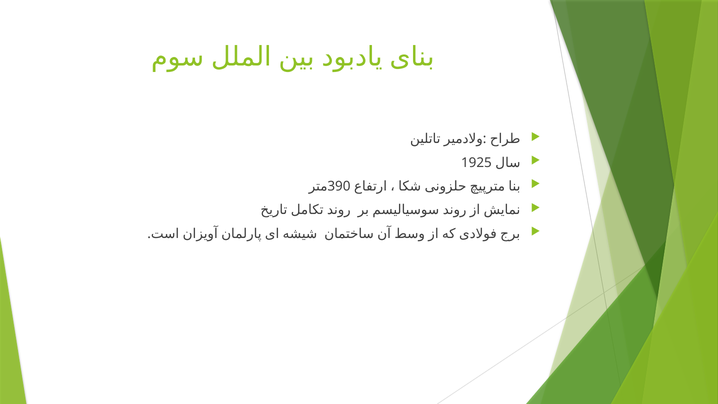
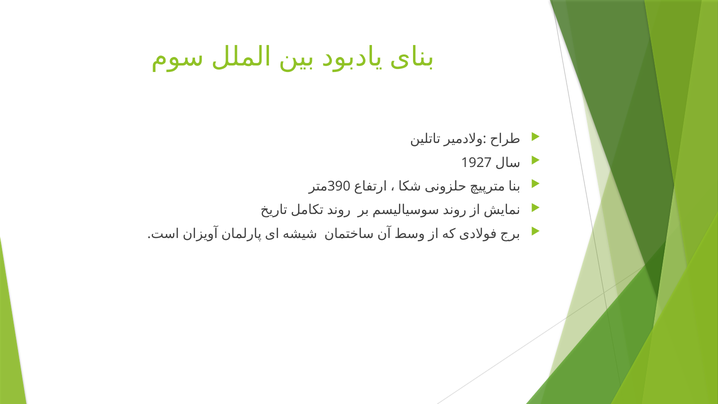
1925: 1925 -> 1927
